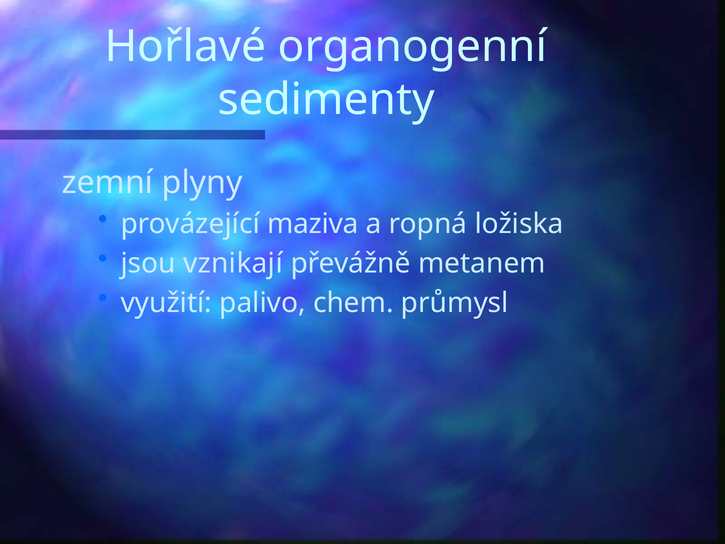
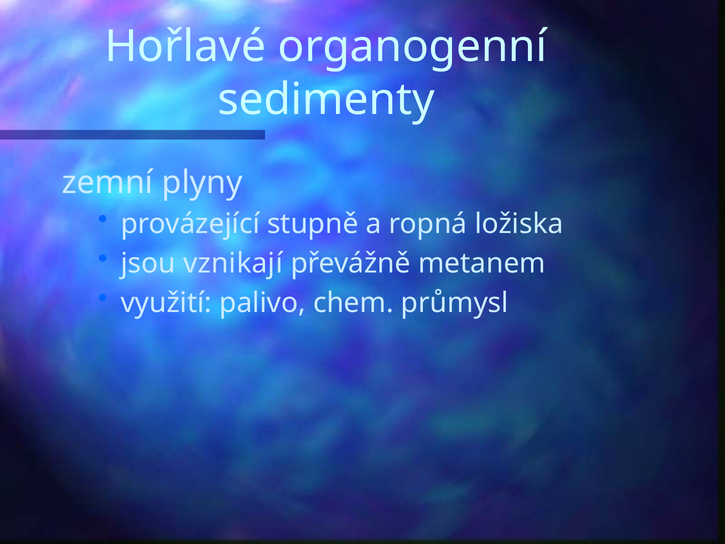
maziva: maziva -> stupně
